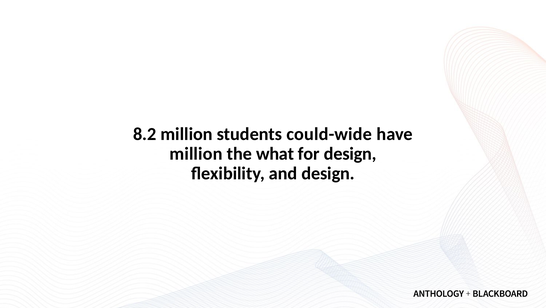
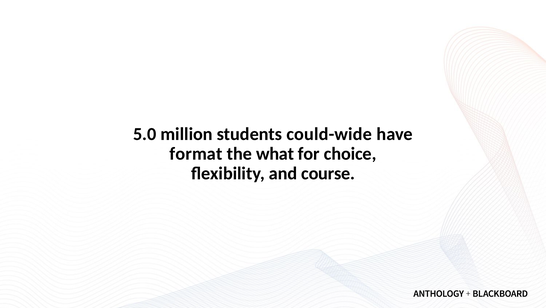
8.2: 8.2 -> 5.0
million at (196, 154): million -> format
for design: design -> choice
and design: design -> course
